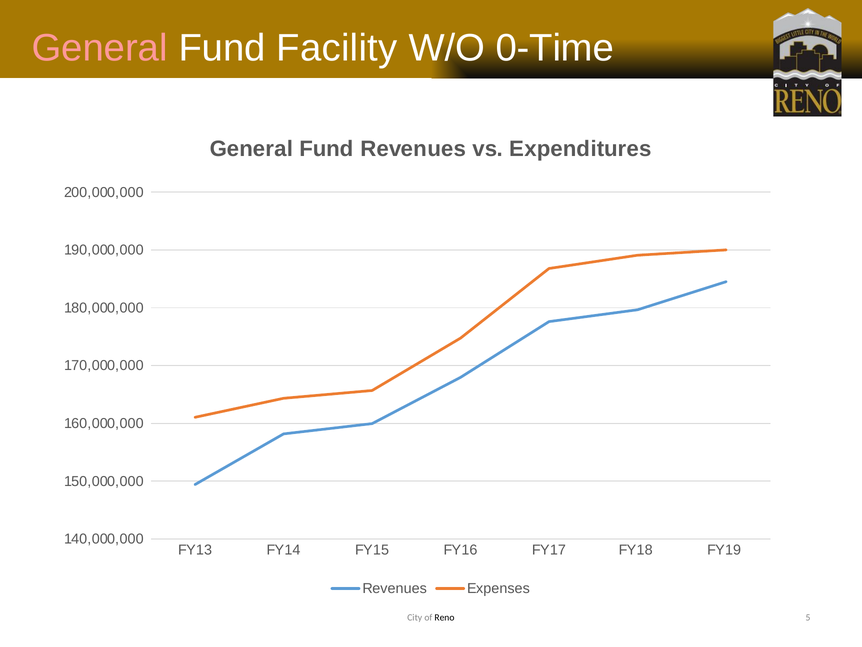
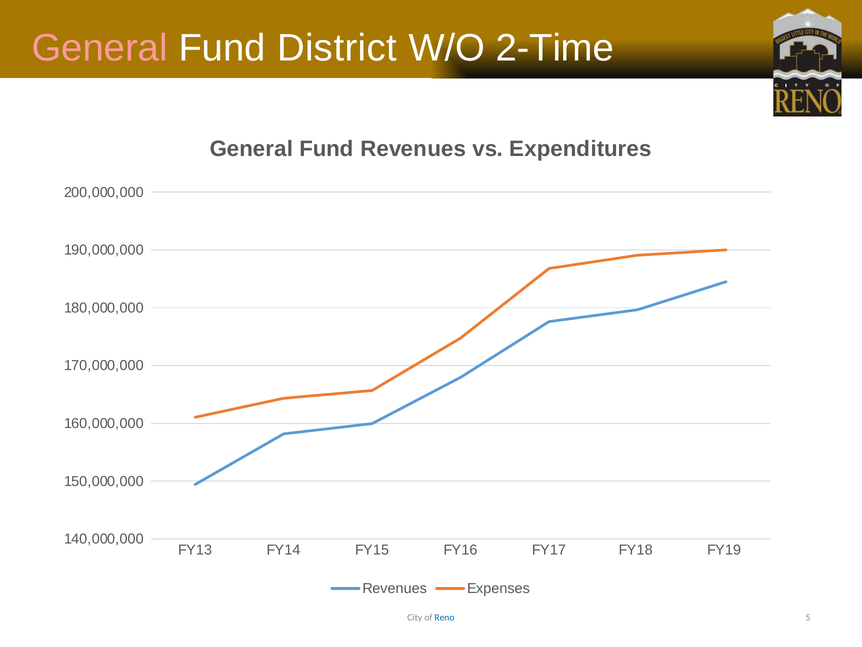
Facility: Facility -> District
0-Time: 0-Time -> 2-Time
Reno colour: black -> blue
